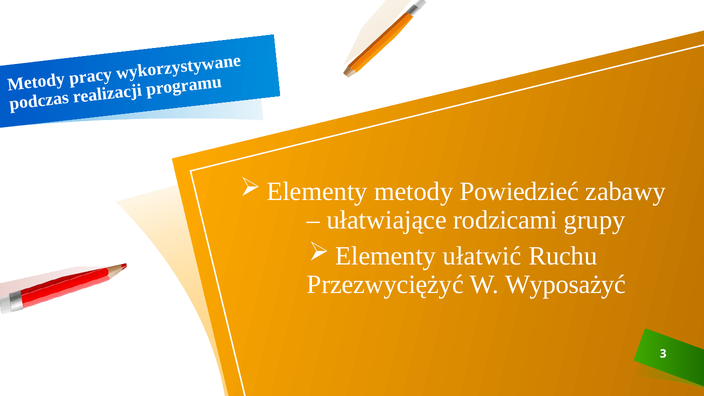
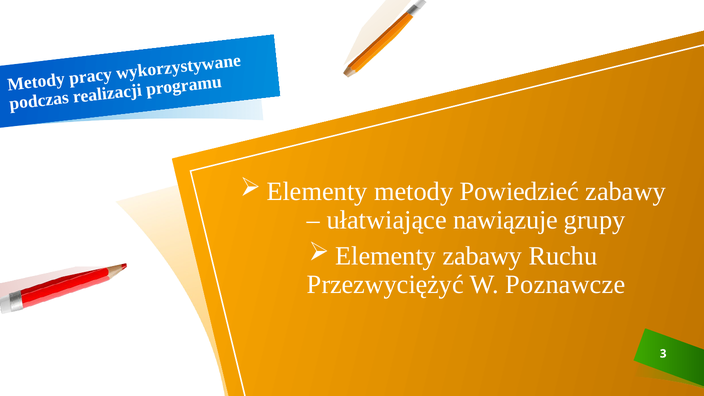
rodzicami: rodzicami -> nawiązuje
ułatwić at (482, 256): ułatwić -> zabawy
Wyposażyć: Wyposażyć -> Poznawcze
